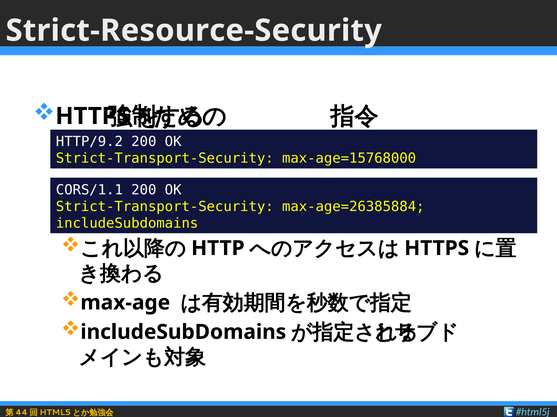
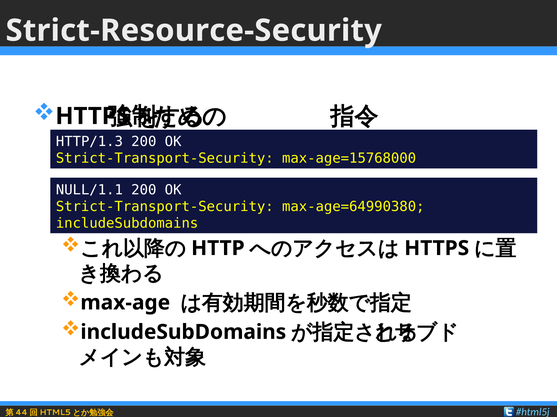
HTTP/9.2: HTTP/9.2 -> HTTP/1.3
CORS/1.1: CORS/1.1 -> NULL/1.1
max-age=26385884: max-age=26385884 -> max-age=64990380
